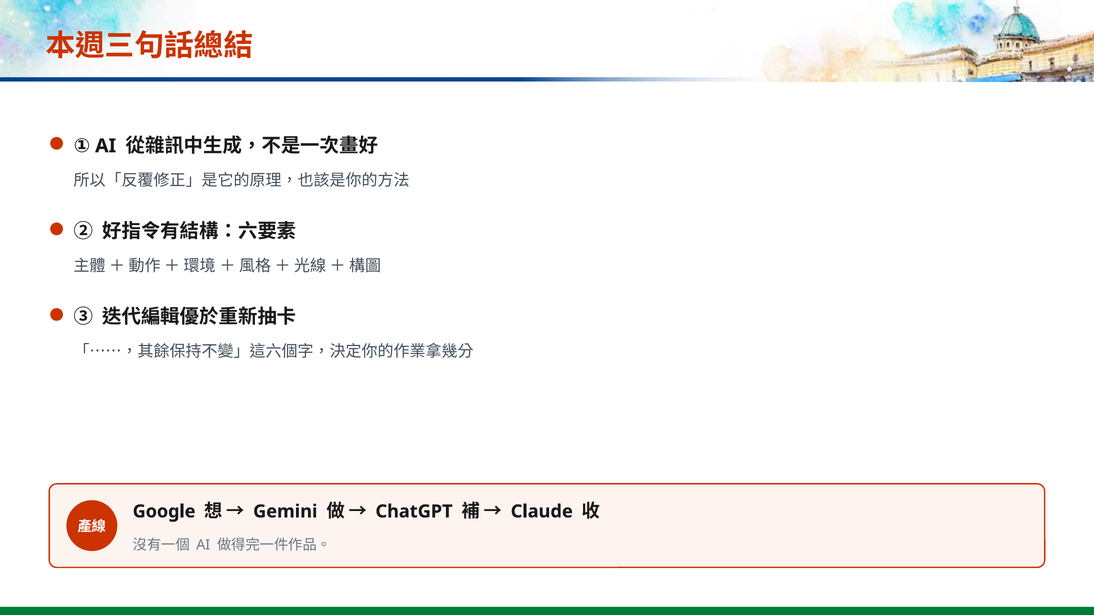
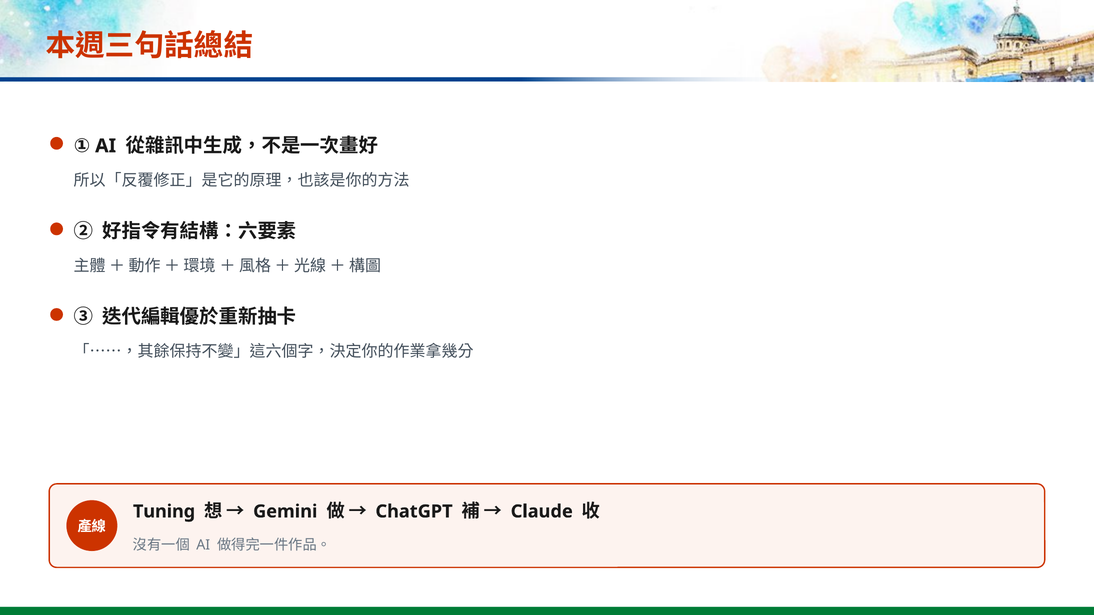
Google: Google -> Tuning
